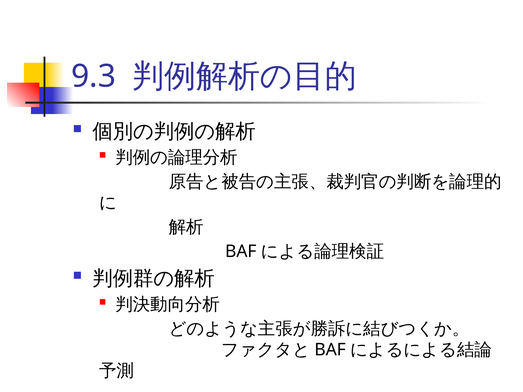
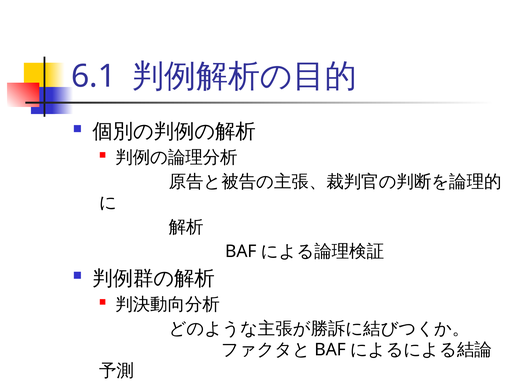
9.3: 9.3 -> 6.1
